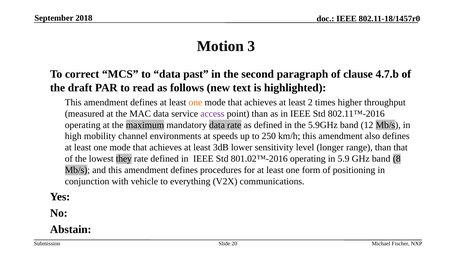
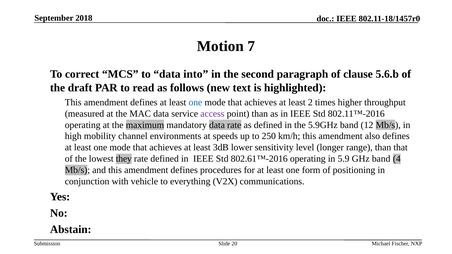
3: 3 -> 7
past: past -> into
4.7.b: 4.7.b -> 5.6.b
one at (195, 102) colour: orange -> blue
801.02™-2016: 801.02™-2016 -> 802.61™-2016
8: 8 -> 4
